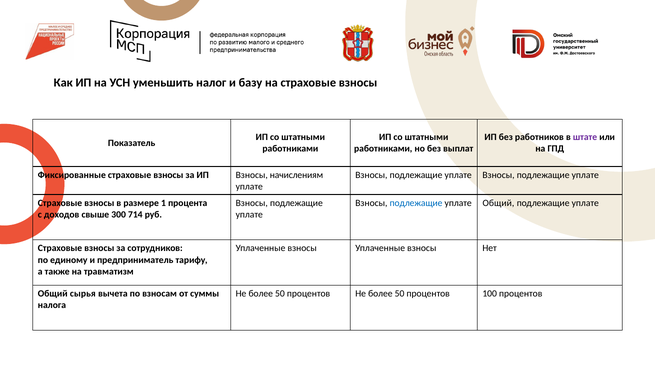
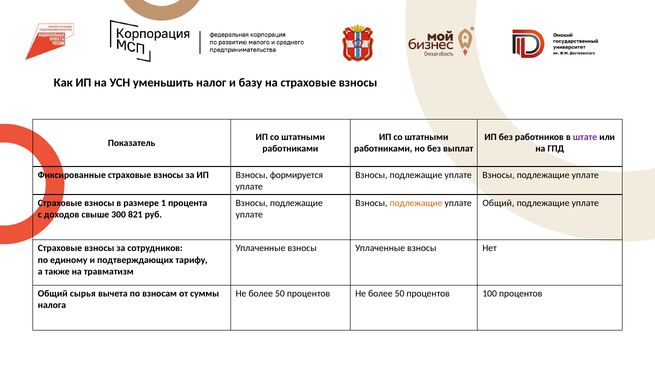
начислениям: начислениям -> формируется
подлежащие at (416, 203) colour: blue -> orange
714: 714 -> 821
предприниматель: предприниматель -> подтверждающих
